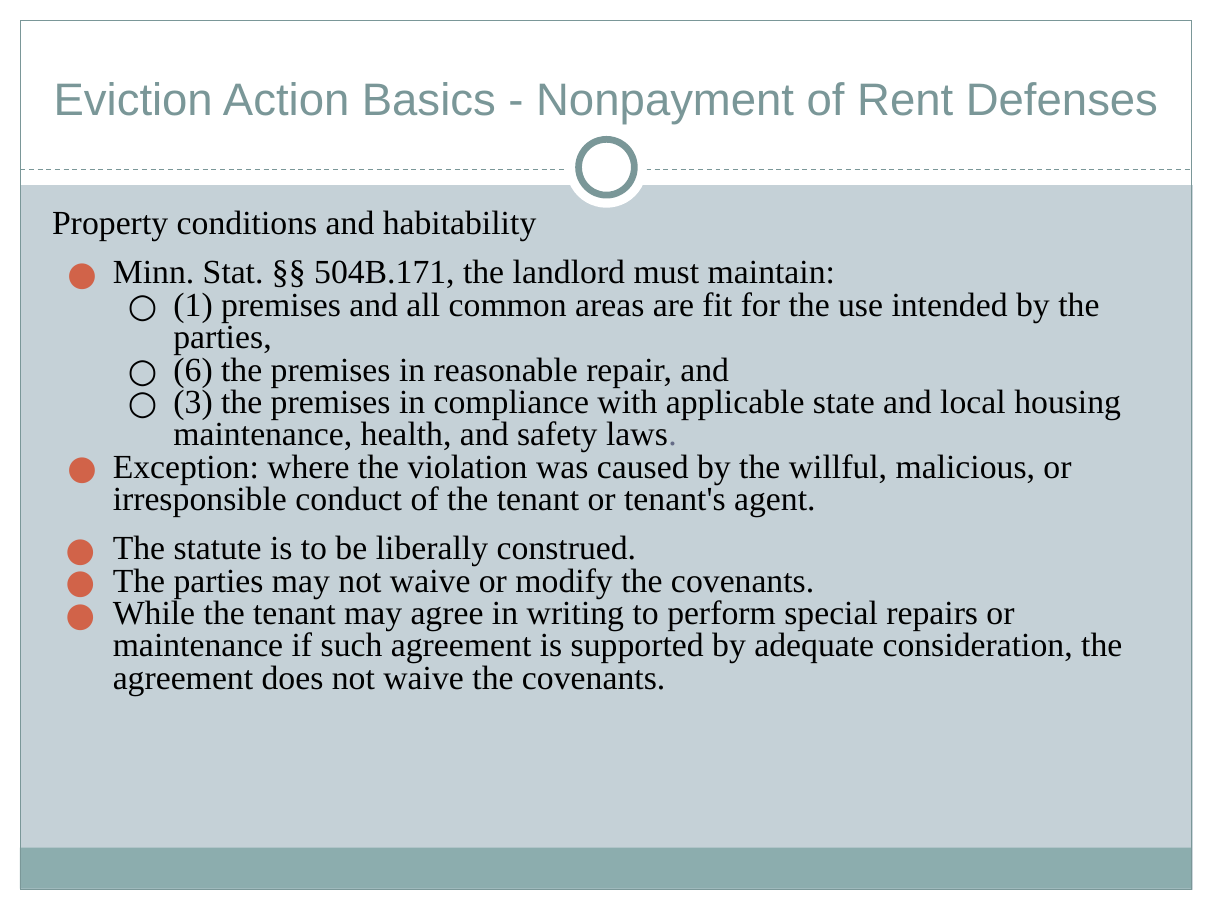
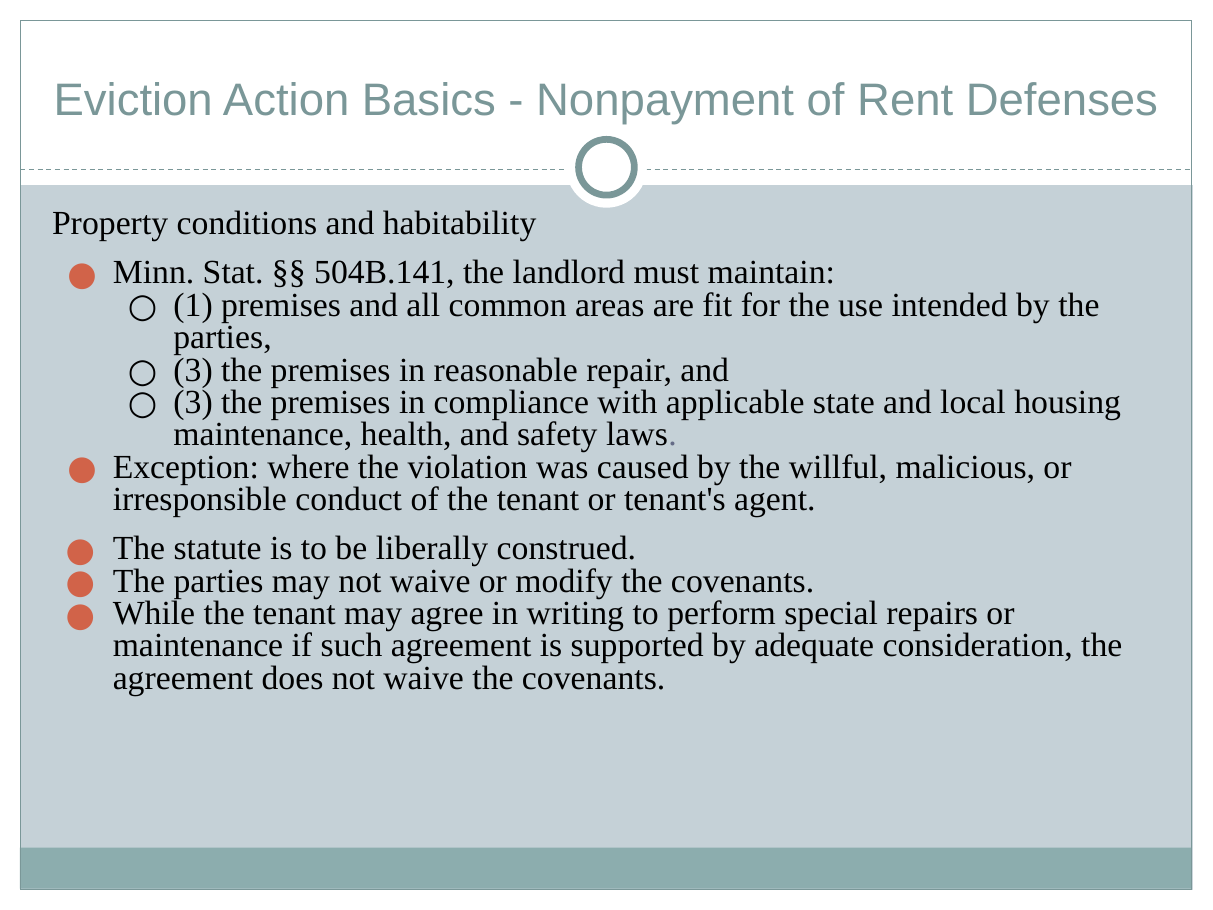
504B.171: 504B.171 -> 504B.141
6 at (193, 370): 6 -> 3
